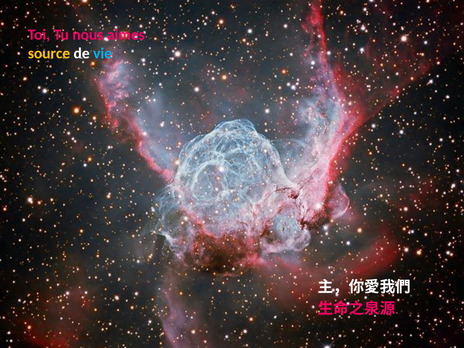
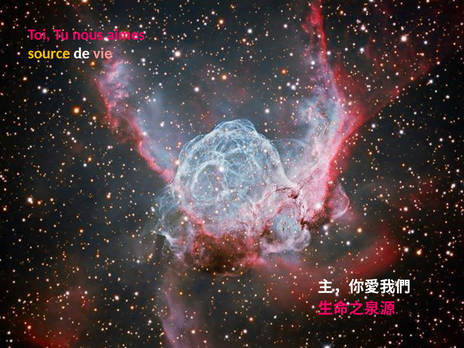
vie colour: light blue -> pink
